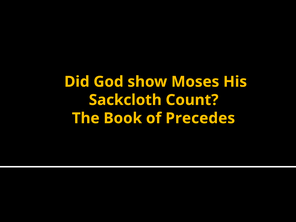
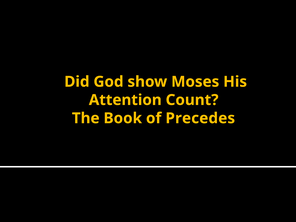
Sackcloth: Sackcloth -> Attention
